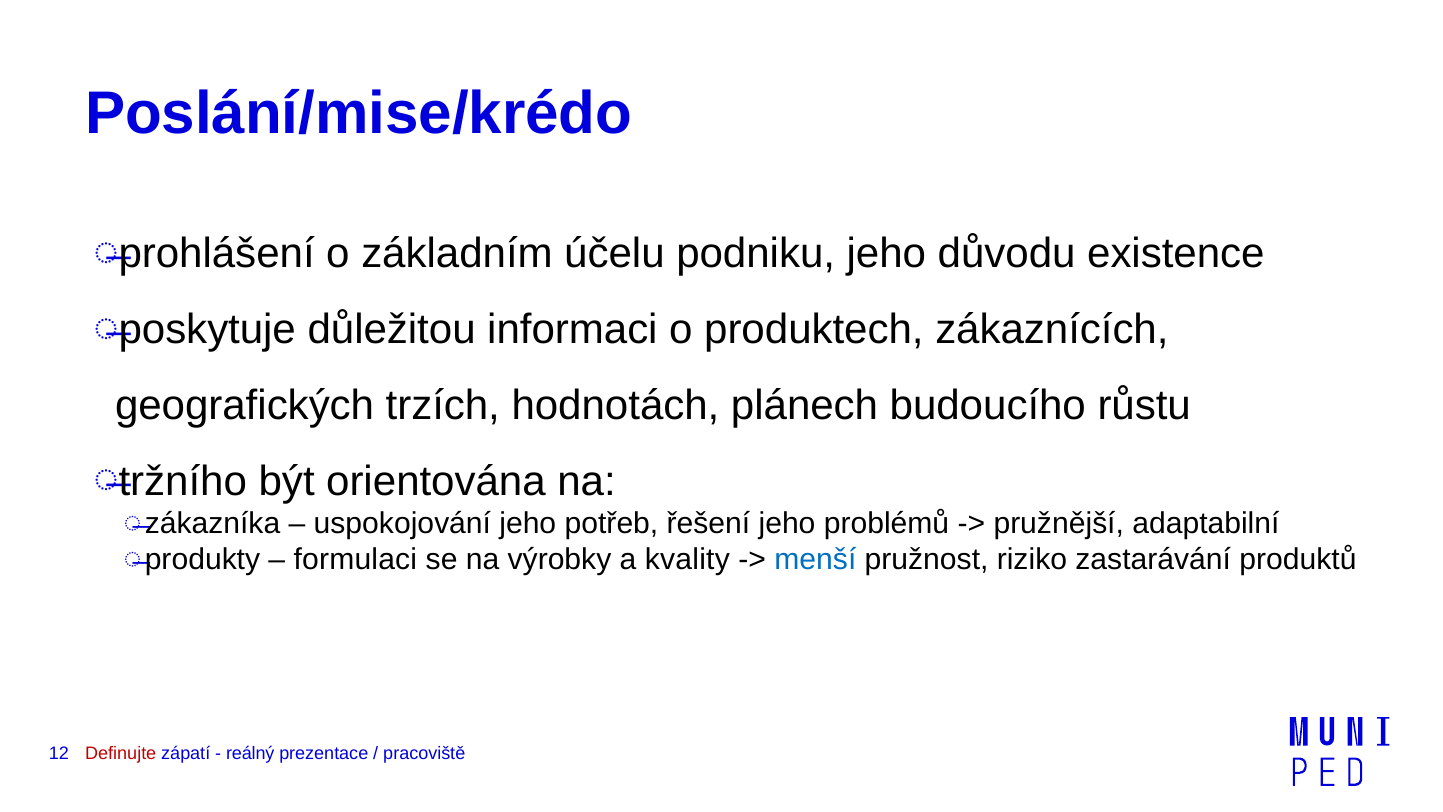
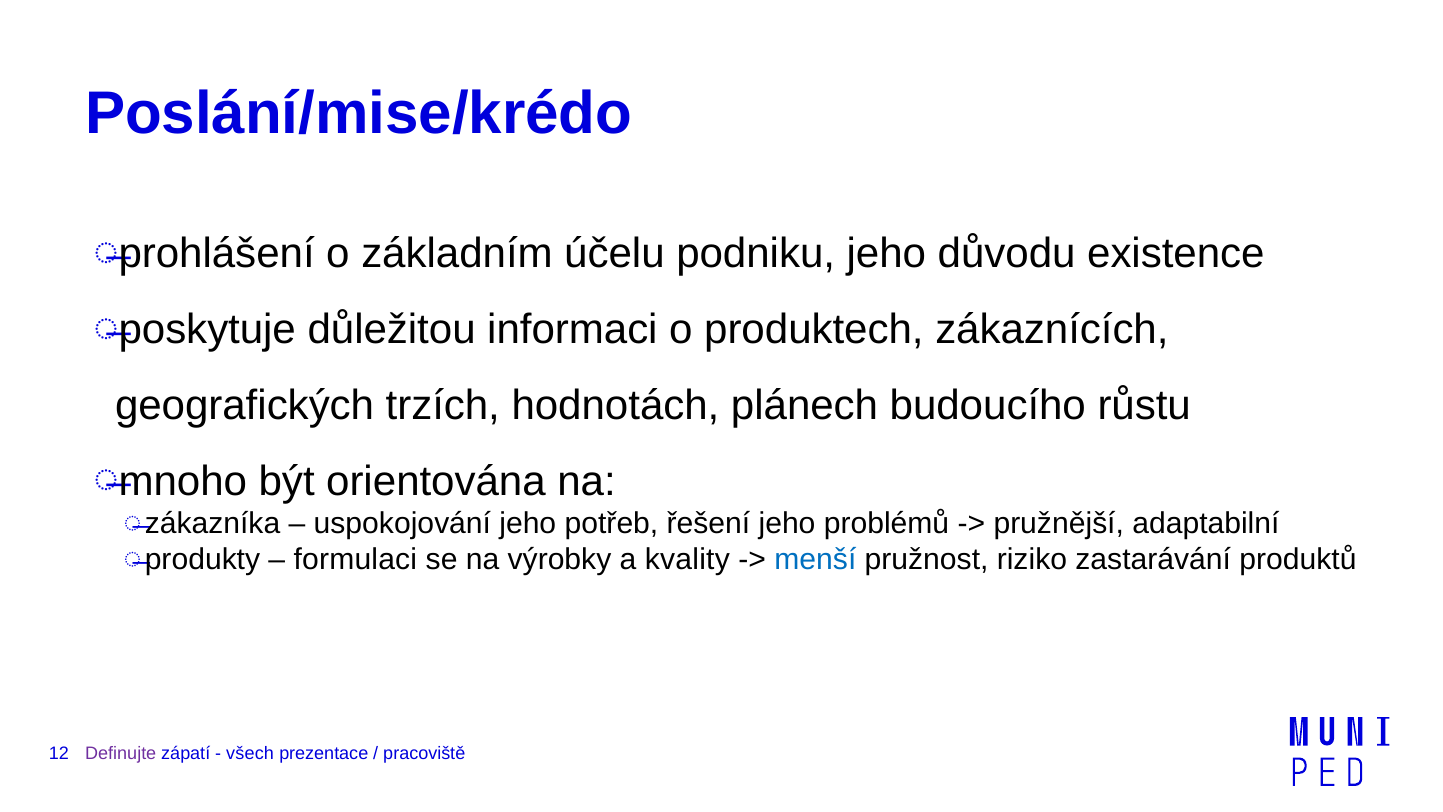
tržního: tržního -> mnoho
Definujte colour: red -> purple
reálný: reálný -> všech
